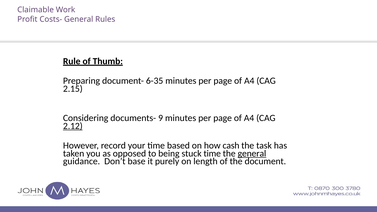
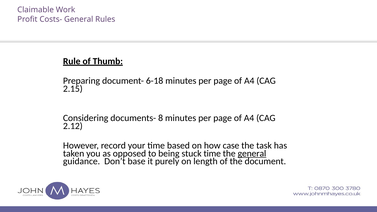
6-35: 6-35 -> 6-18
9: 9 -> 8
2.12 underline: present -> none
cash: cash -> case
